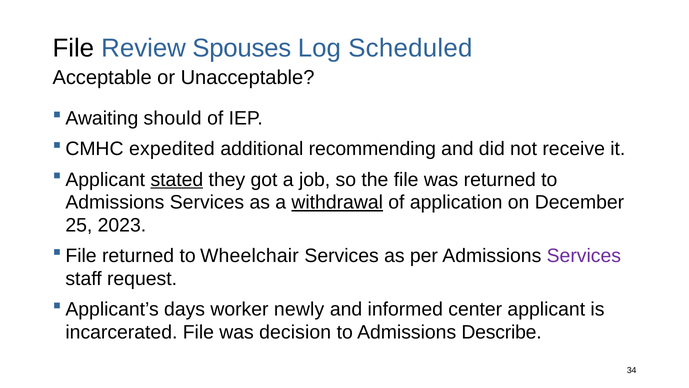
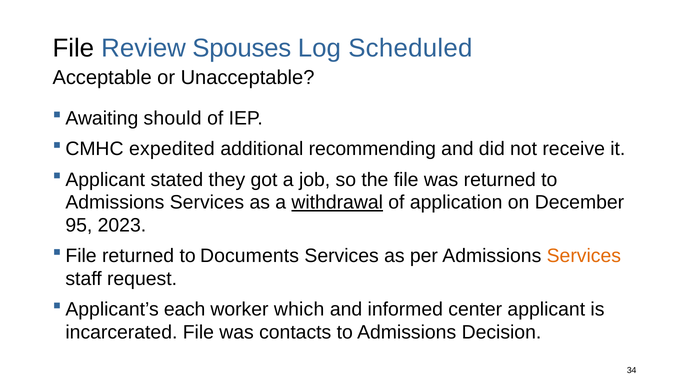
stated underline: present -> none
25: 25 -> 95
Wheelchair: Wheelchair -> Documents
Services at (584, 256) colour: purple -> orange
days: days -> each
newly: newly -> which
decision: decision -> contacts
Describe: Describe -> Decision
